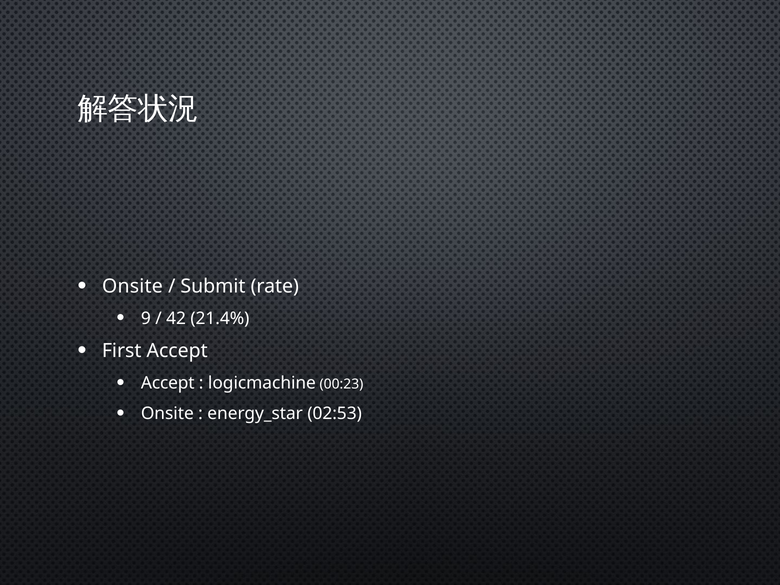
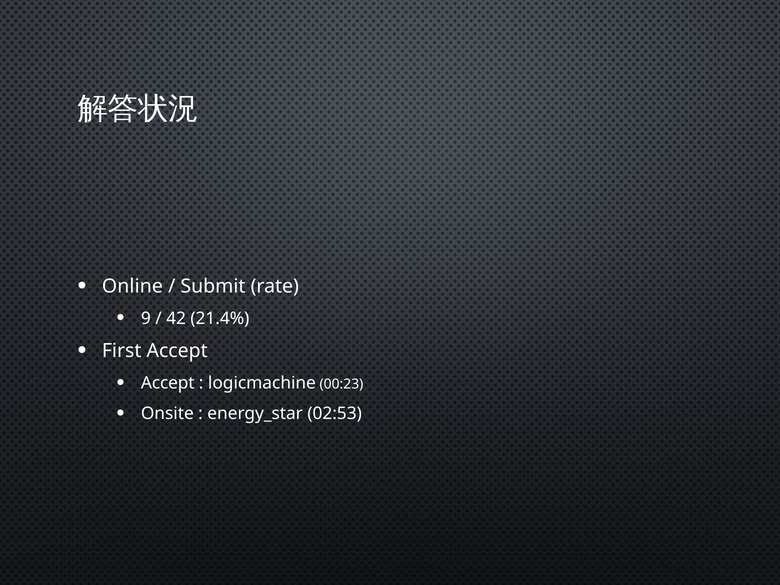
Onsite at (132, 286): Onsite -> Online
